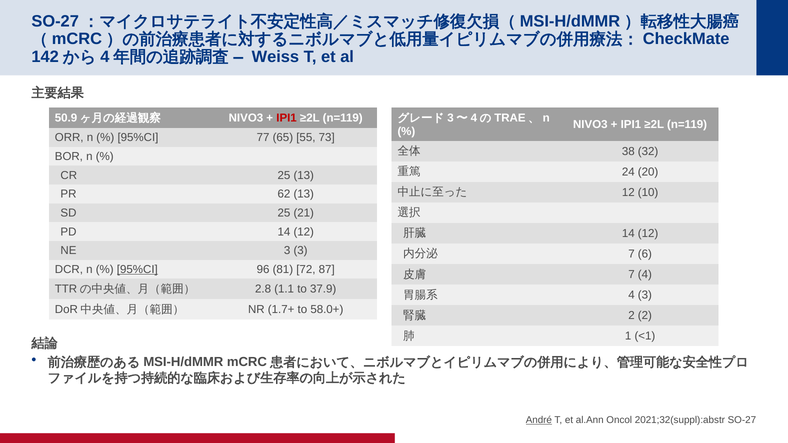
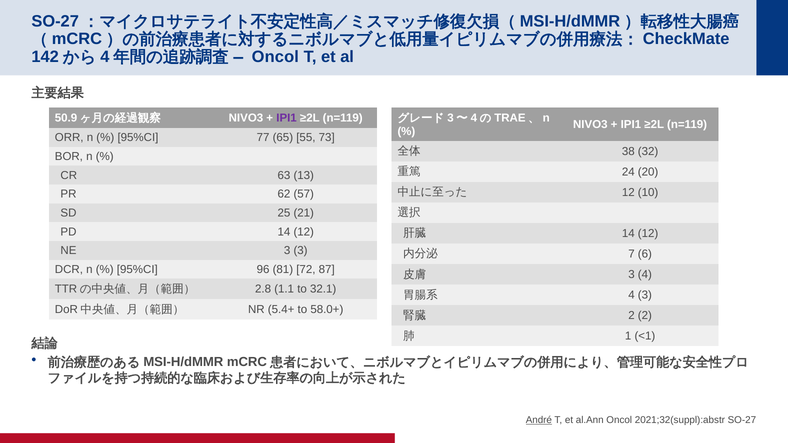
Weiss at (275, 57): Weiss -> Oncol
IPI1 at (287, 118) colour: red -> purple
CR 25: 25 -> 63
62 13: 13 -> 57
95%CI at (137, 270) underline: present -> none
7 at (632, 275): 7 -> 3
37.9: 37.9 -> 32.1
1.7+: 1.7+ -> 5.4+
